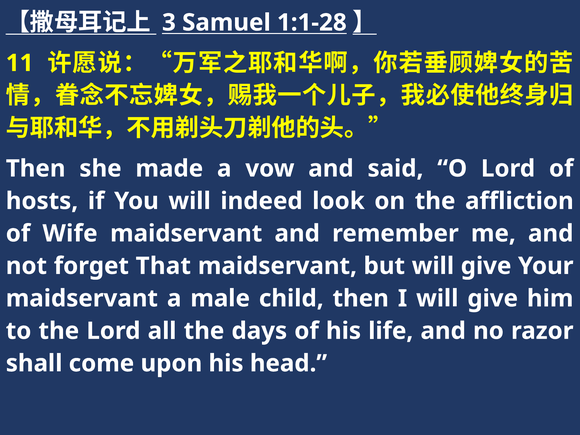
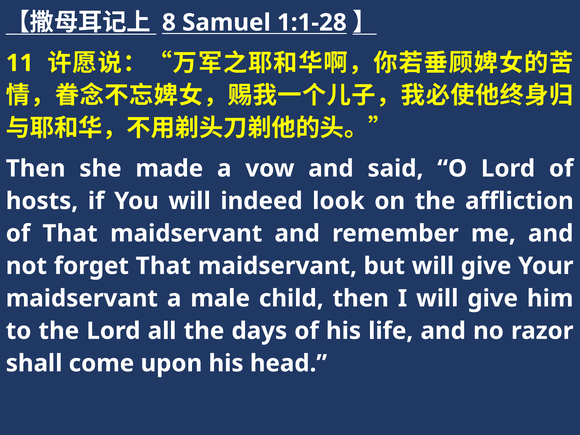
3: 3 -> 8
of Wife: Wife -> That
